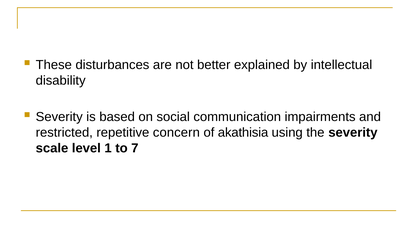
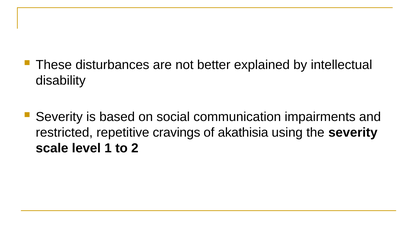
concern: concern -> cravings
7: 7 -> 2
